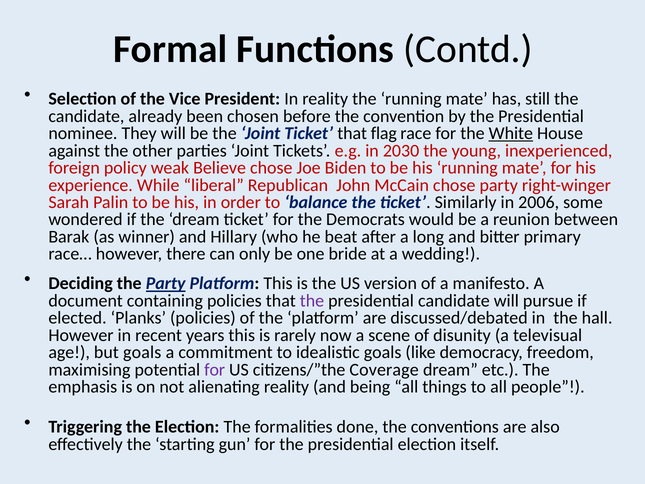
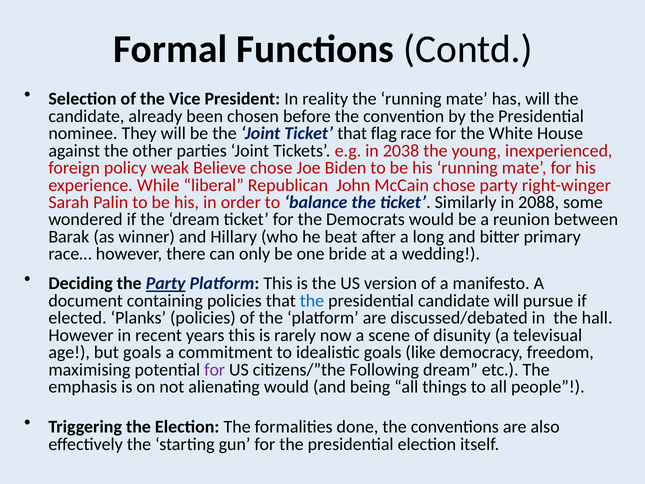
has still: still -> will
White underline: present -> none
2030: 2030 -> 2038
2006: 2006 -> 2088
the at (312, 301) colour: purple -> blue
Coverage: Coverage -> Following
alienating reality: reality -> would
